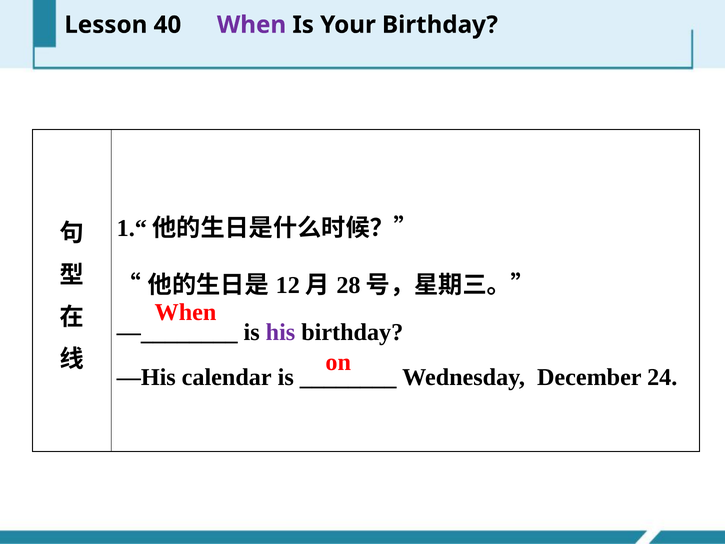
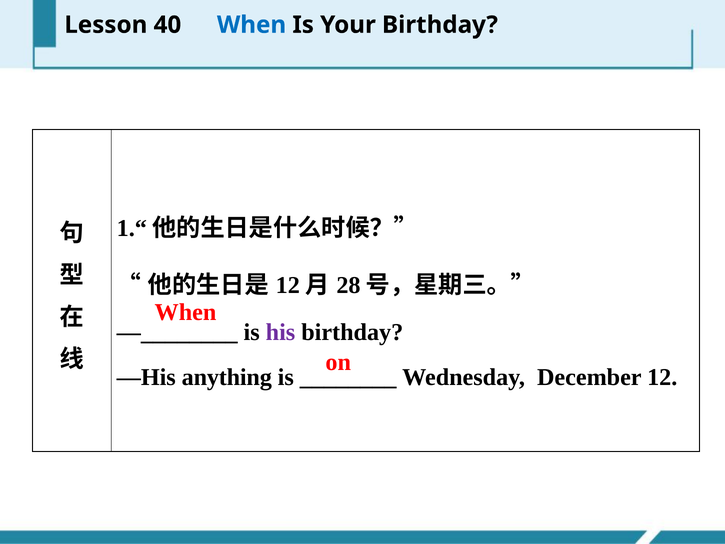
When at (252, 25) colour: purple -> blue
calendar: calendar -> anything
24: 24 -> 12
